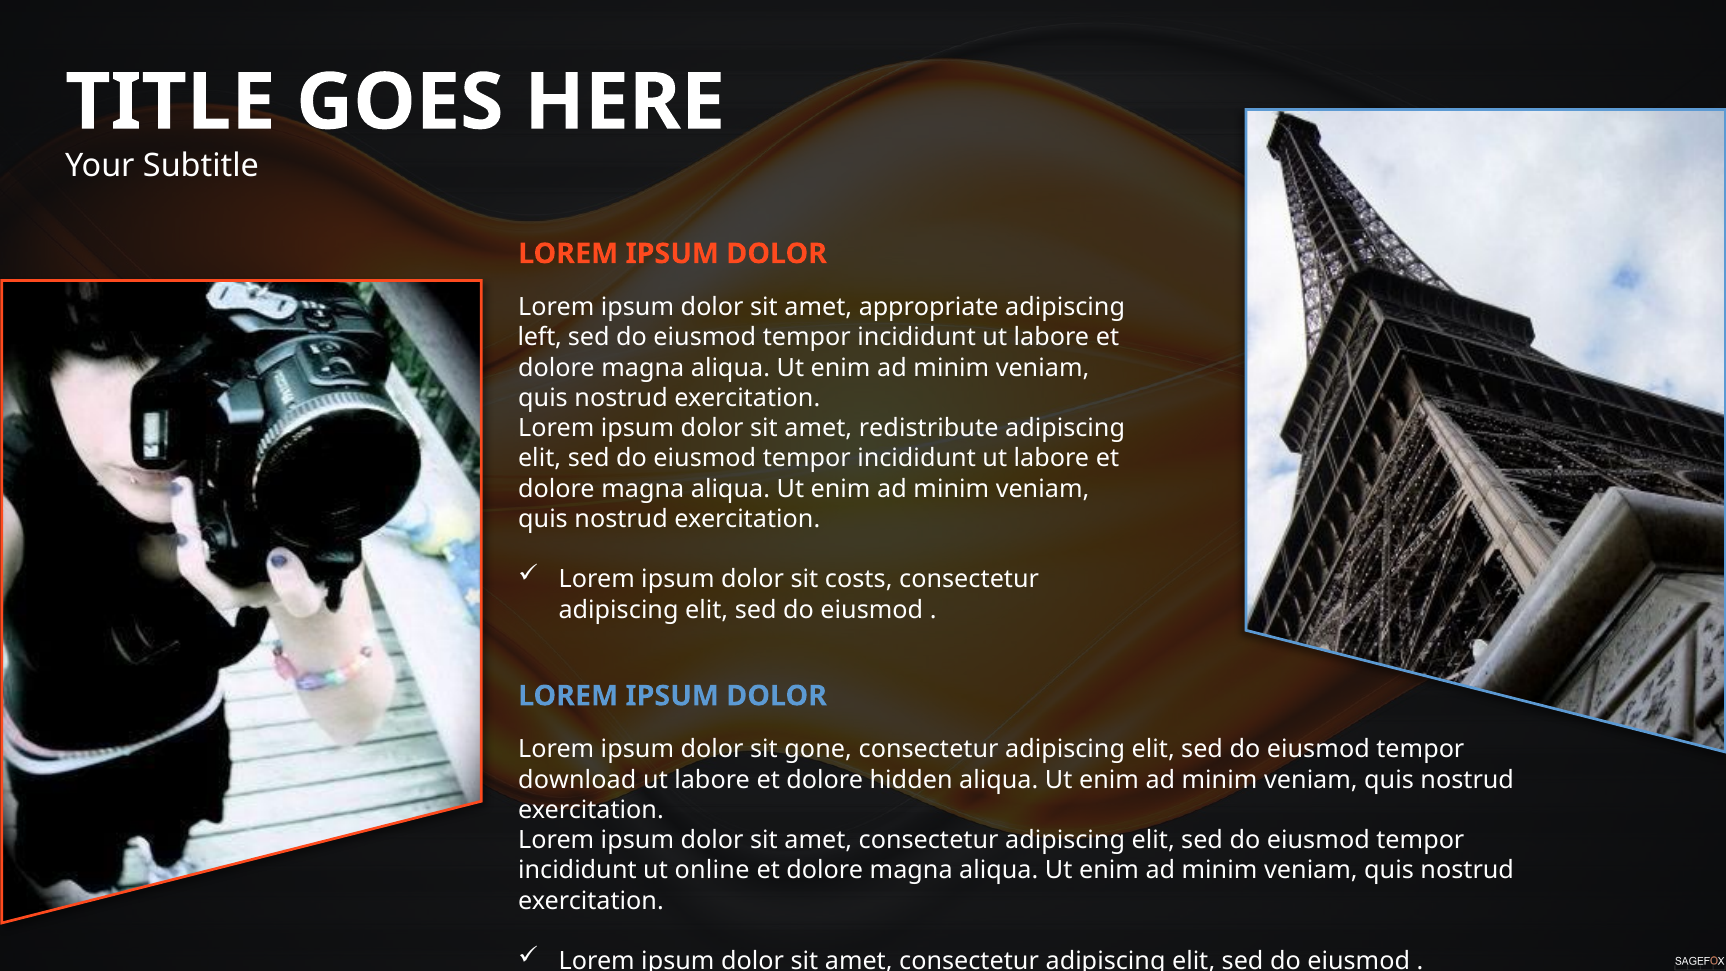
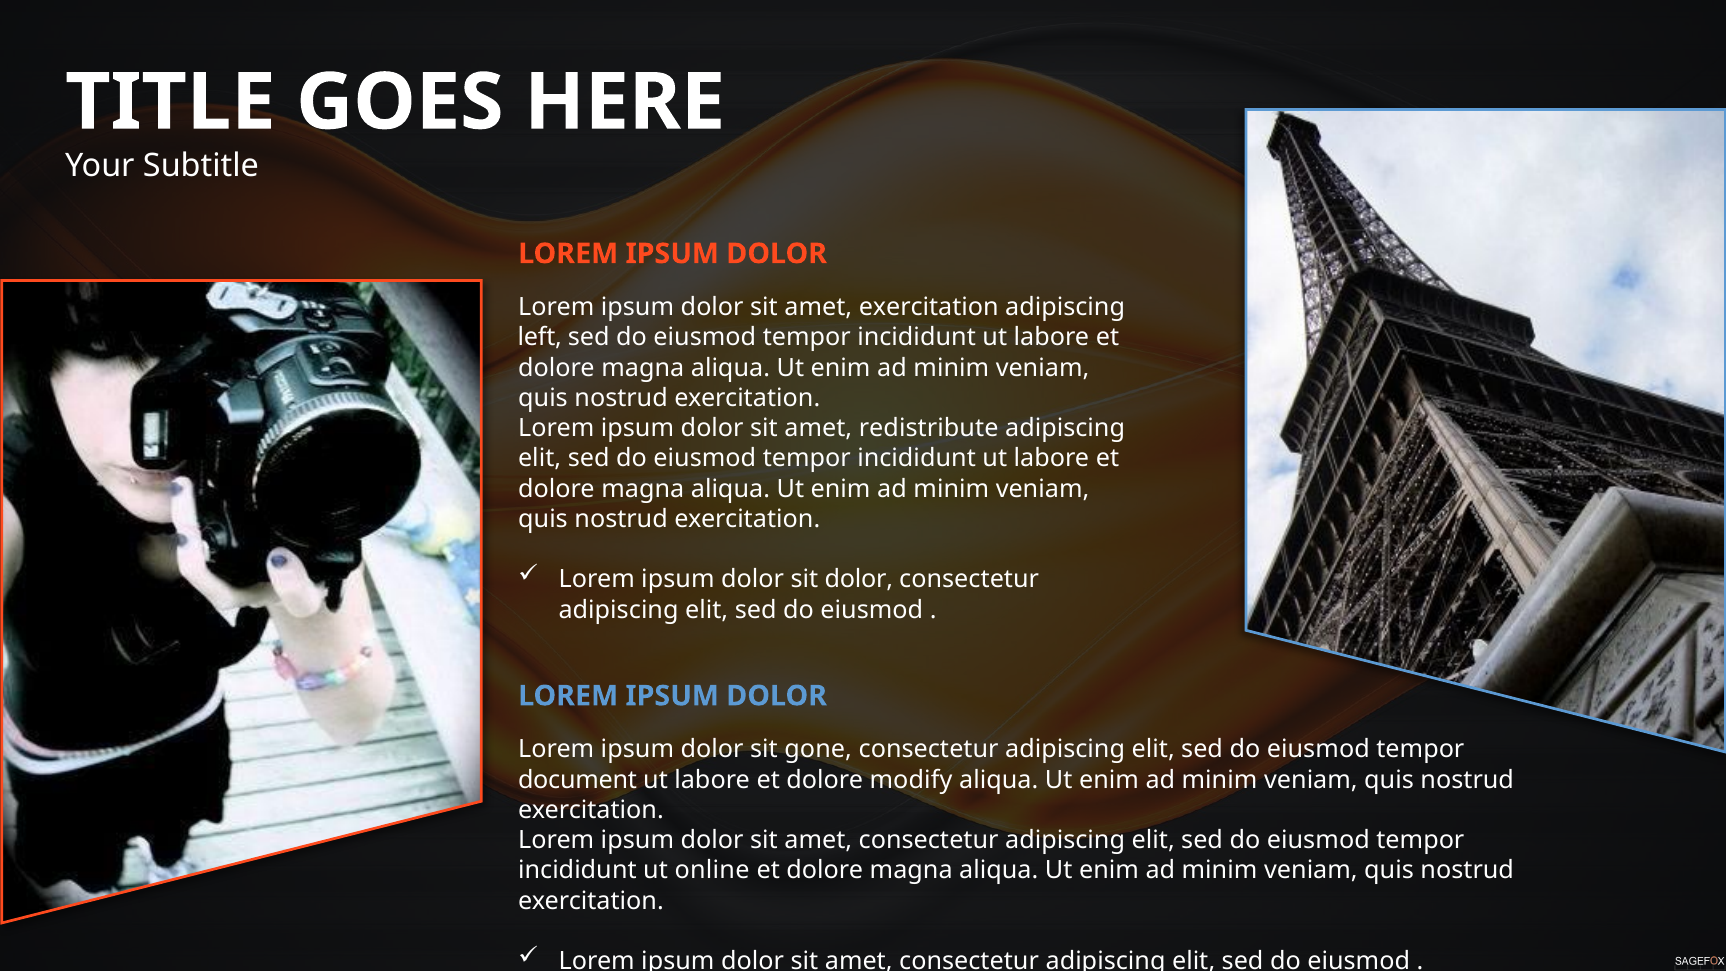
amet appropriate: appropriate -> exercitation
sit costs: costs -> dolor
download: download -> document
hidden: hidden -> modify
